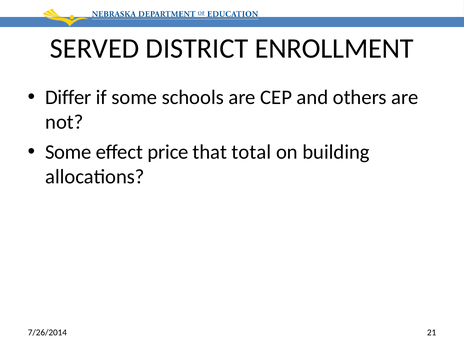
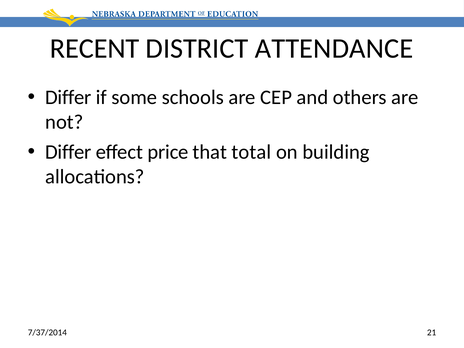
SERVED: SERVED -> RECENT
ENROLLMENT: ENROLLMENT -> ATTENDANCE
Some at (68, 152): Some -> Differ
7/26/2014: 7/26/2014 -> 7/37/2014
